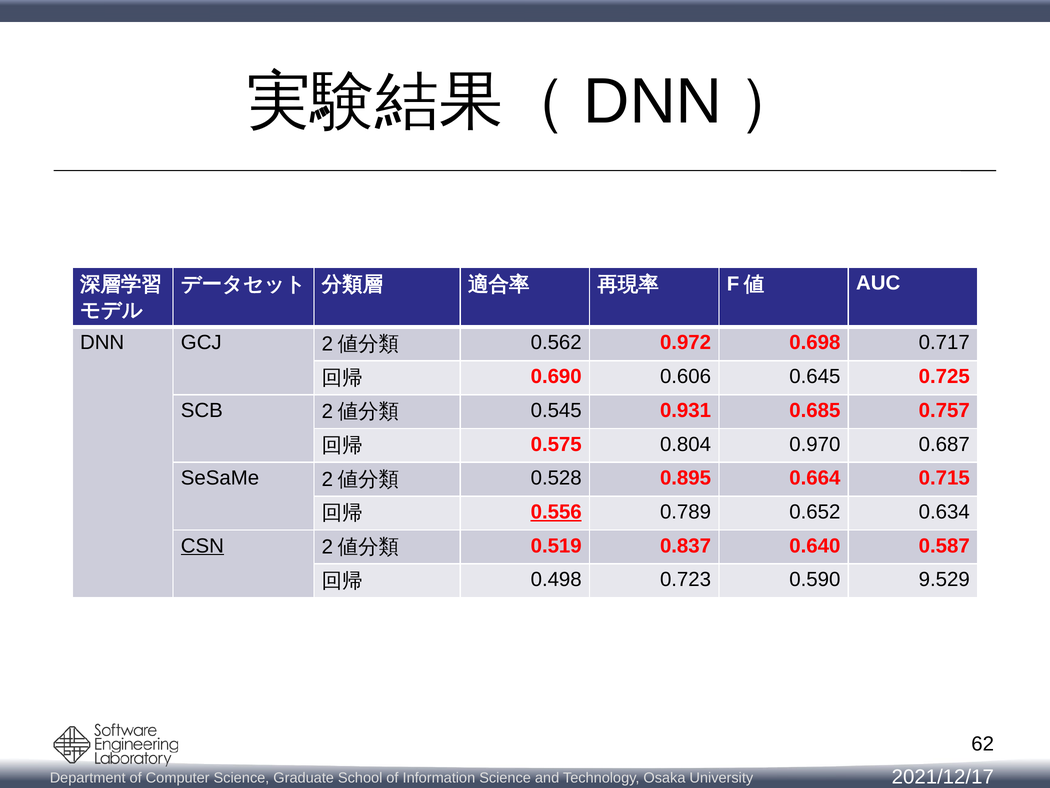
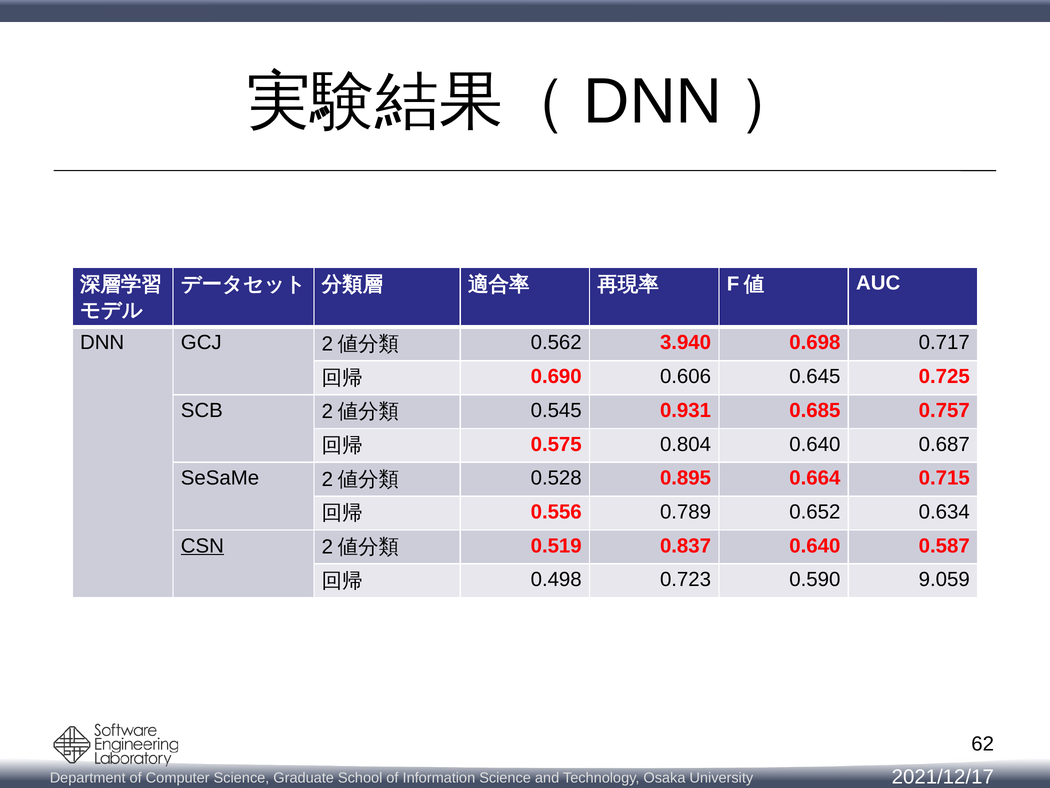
0.972: 0.972 -> 3.940
0.804 0.970: 0.970 -> 0.640
0.556 underline: present -> none
9.529: 9.529 -> 9.059
